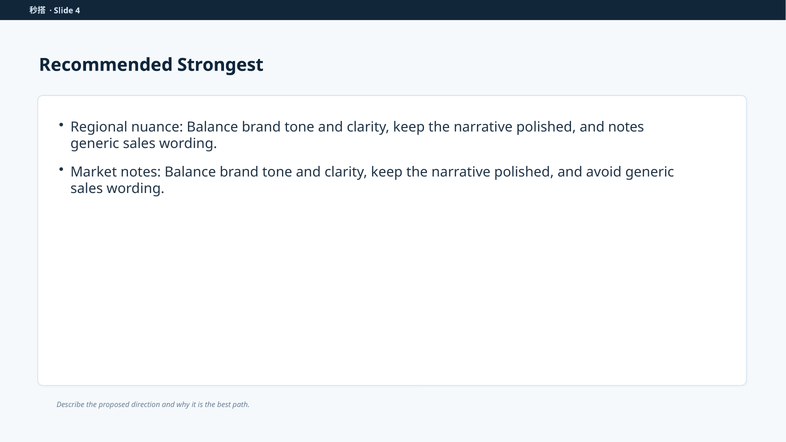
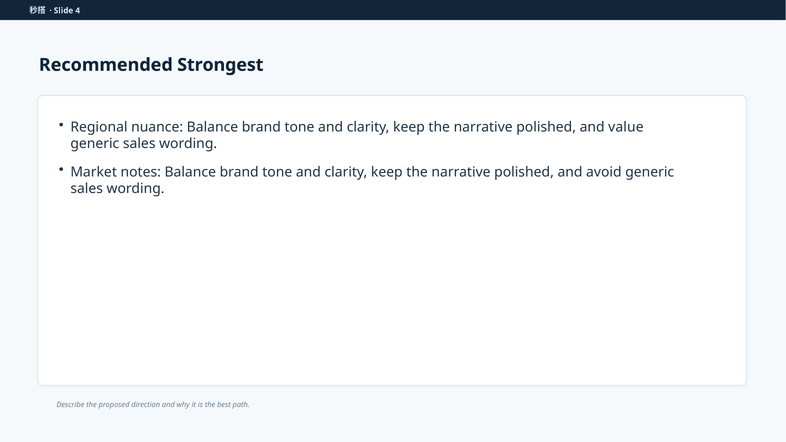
and notes: notes -> value
